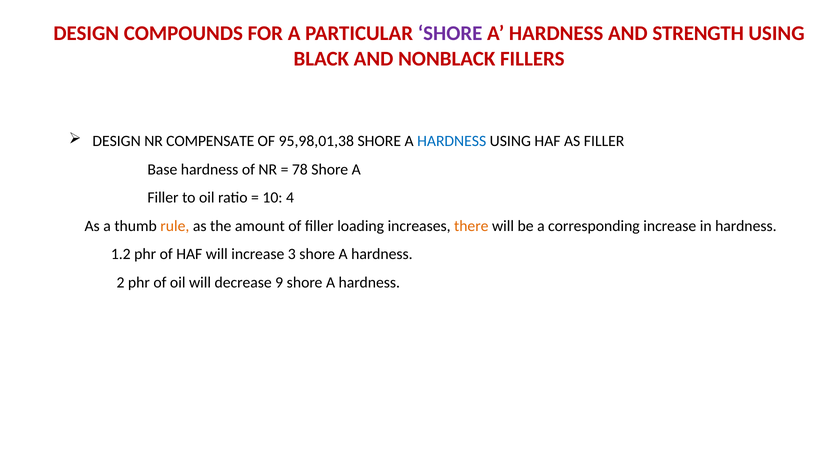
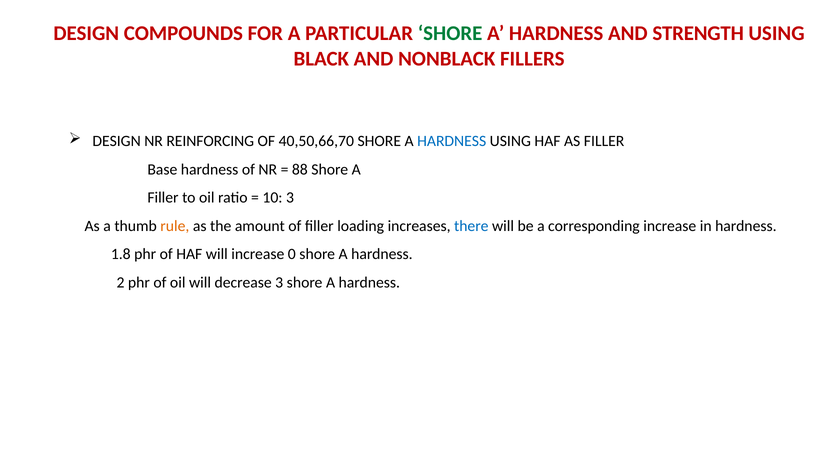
SHORE at (450, 34) colour: purple -> green
COMPENSATE: COMPENSATE -> REINFORCING
95,98,01,38: 95,98,01,38 -> 40,50,66,70
78: 78 -> 88
10 4: 4 -> 3
there colour: orange -> blue
1.2: 1.2 -> 1.8
3: 3 -> 0
decrease 9: 9 -> 3
